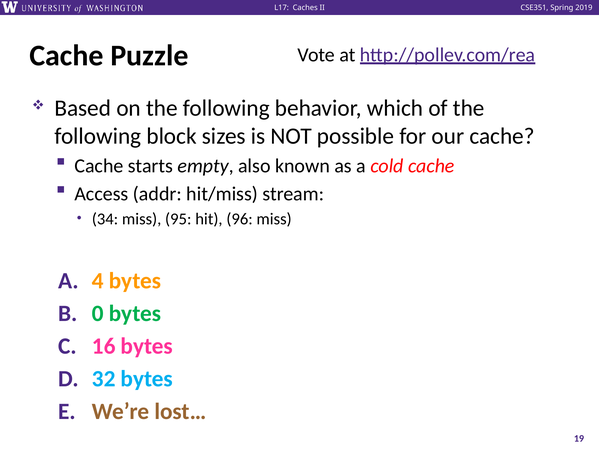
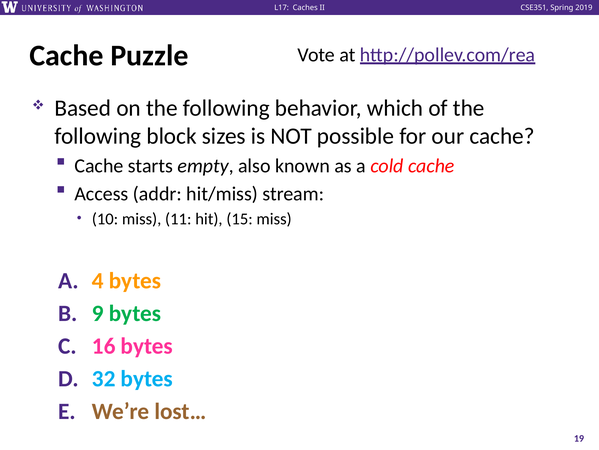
34: 34 -> 10
95: 95 -> 11
96: 96 -> 15
0: 0 -> 9
